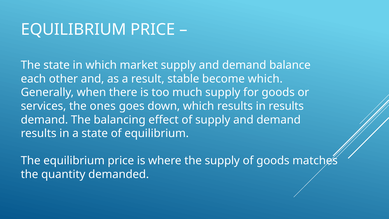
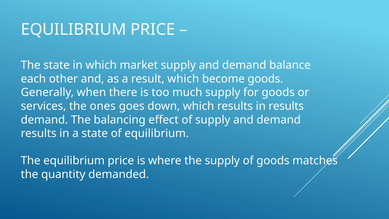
result stable: stable -> which
become which: which -> goods
